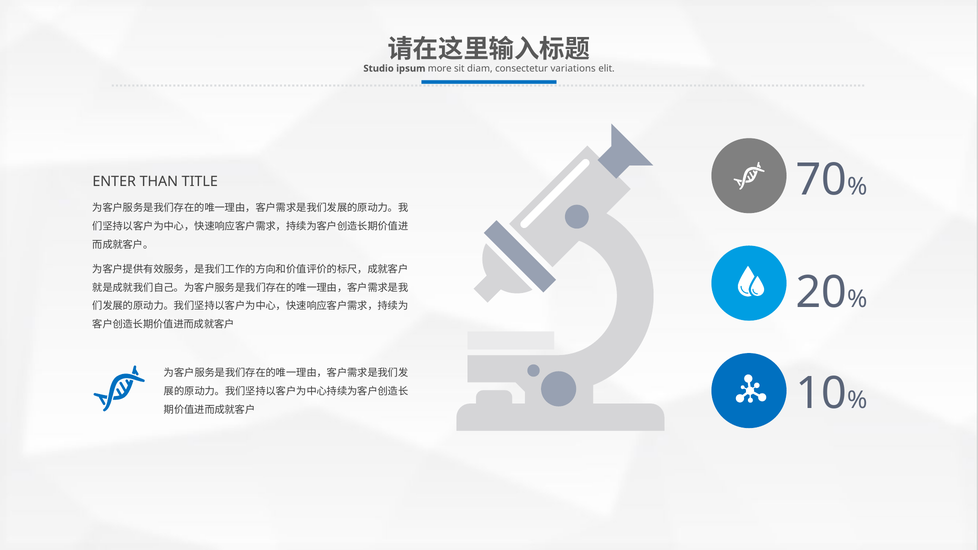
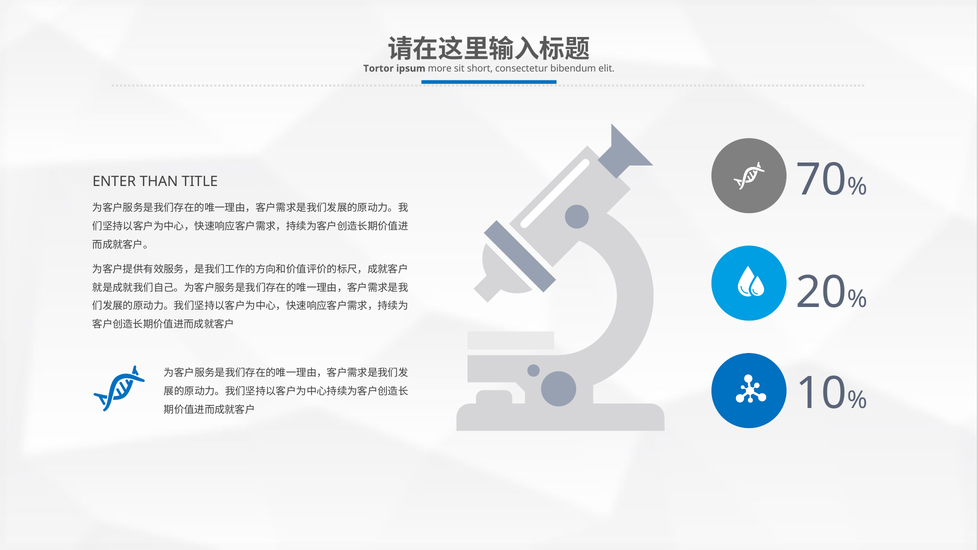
Studio: Studio -> Tortor
diam: diam -> short
variations: variations -> bibendum
